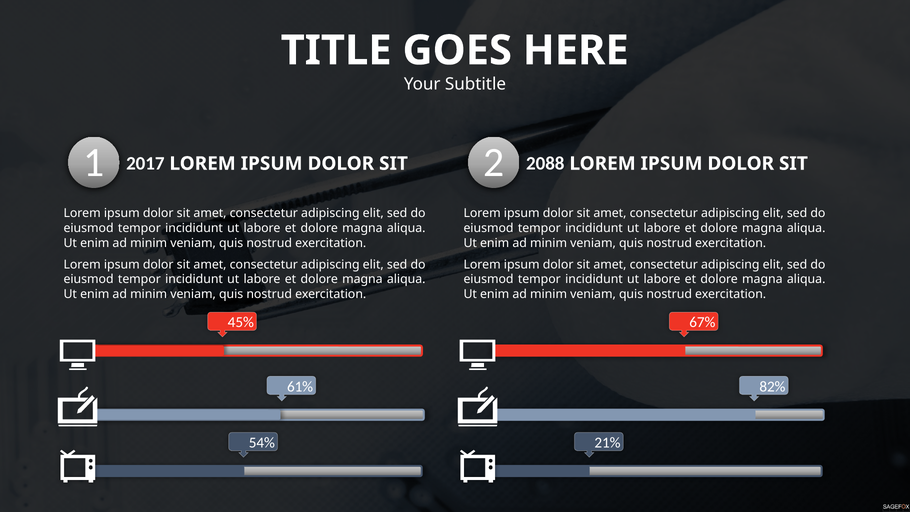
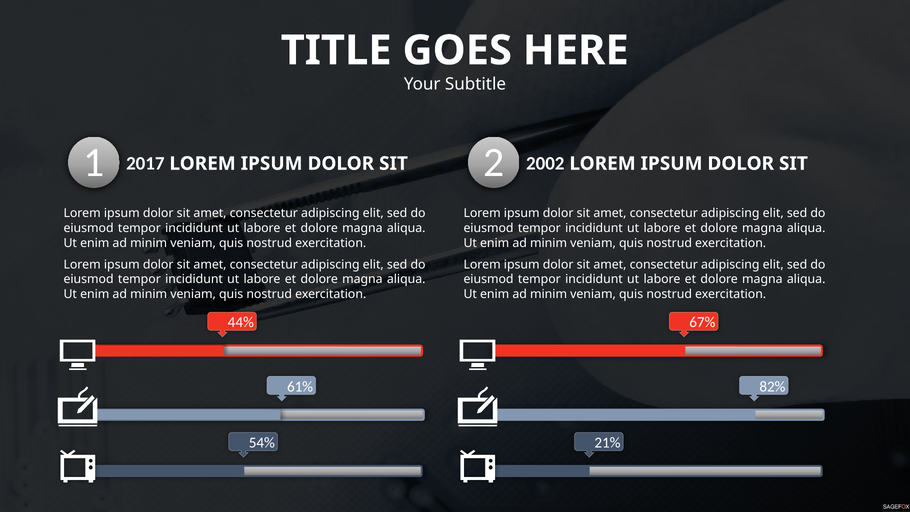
2088: 2088 -> 2002
45%: 45% -> 44%
